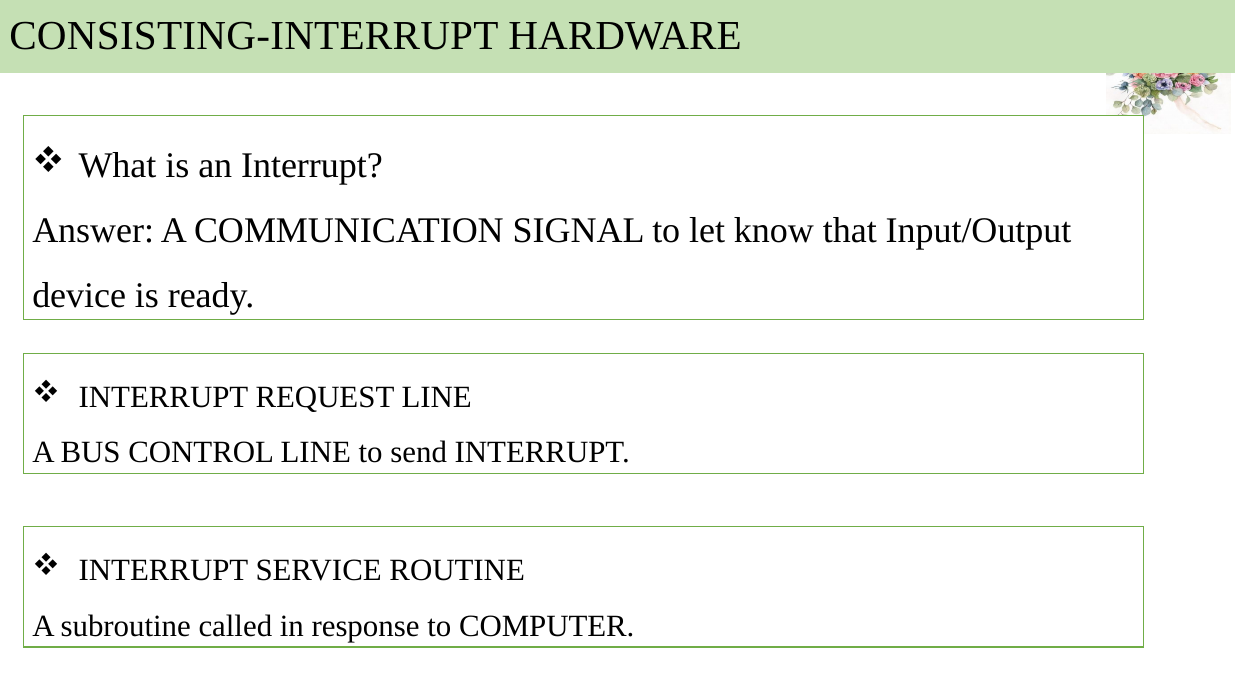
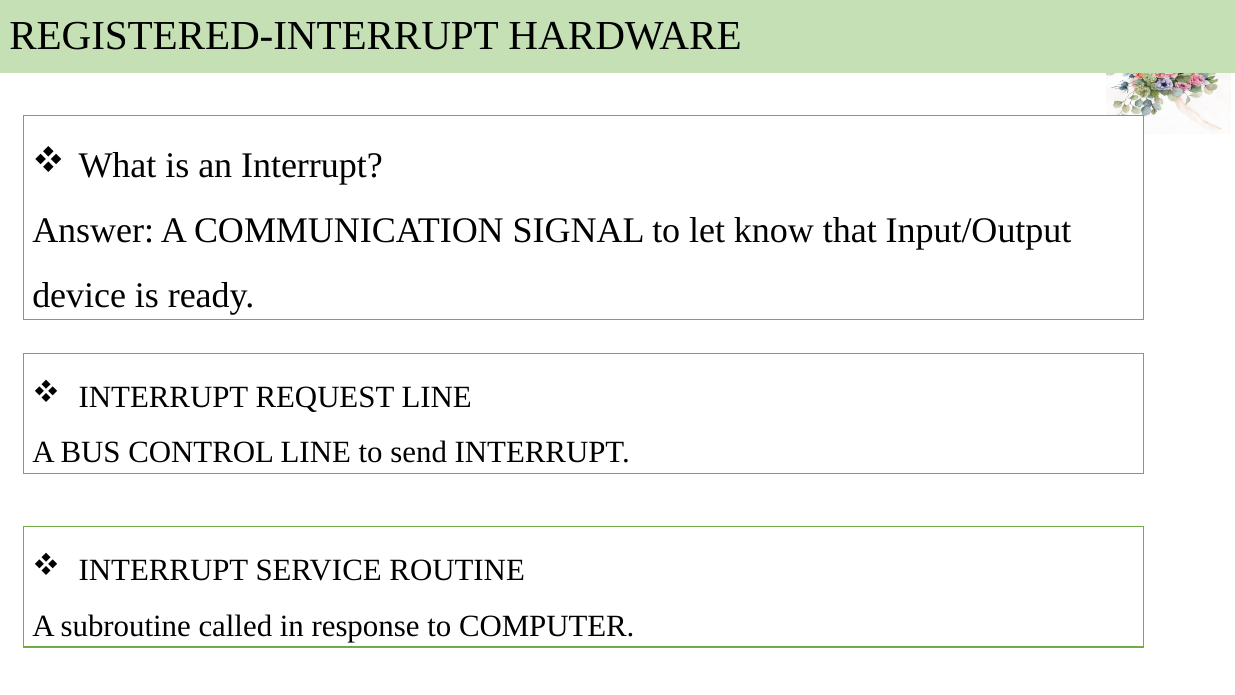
CONSISTING-INTERRUPT: CONSISTING-INTERRUPT -> REGISTERED-INTERRUPT
